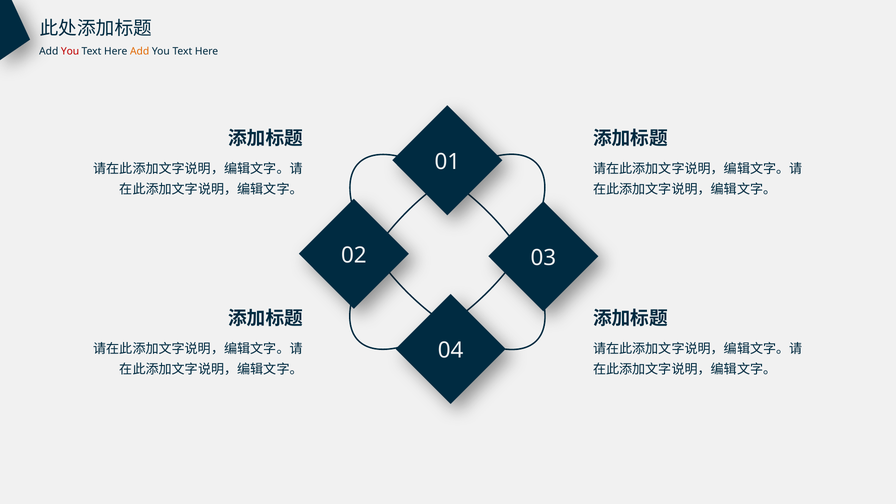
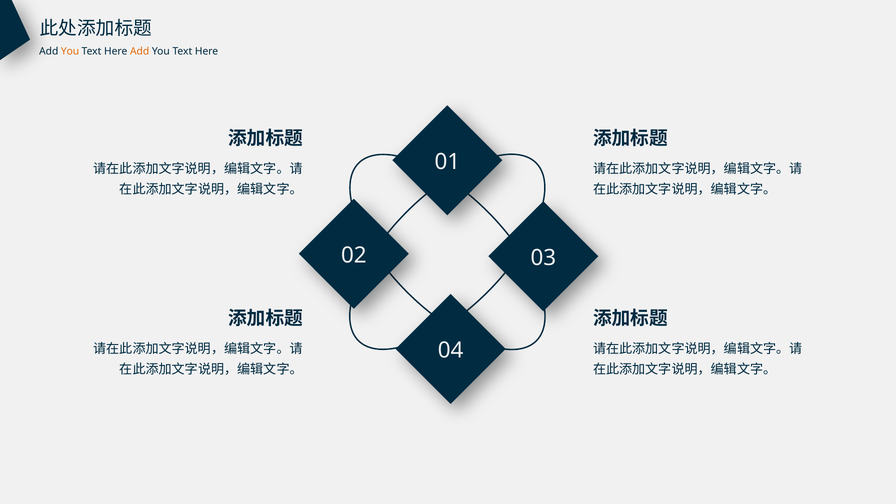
You at (70, 51) colour: red -> orange
